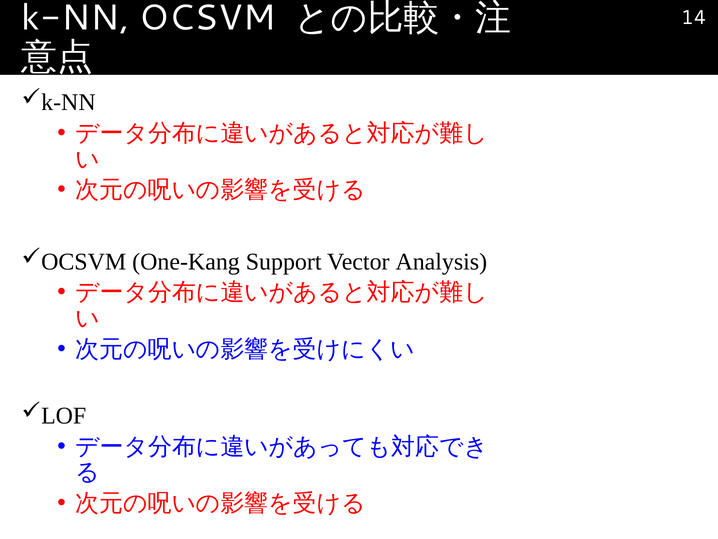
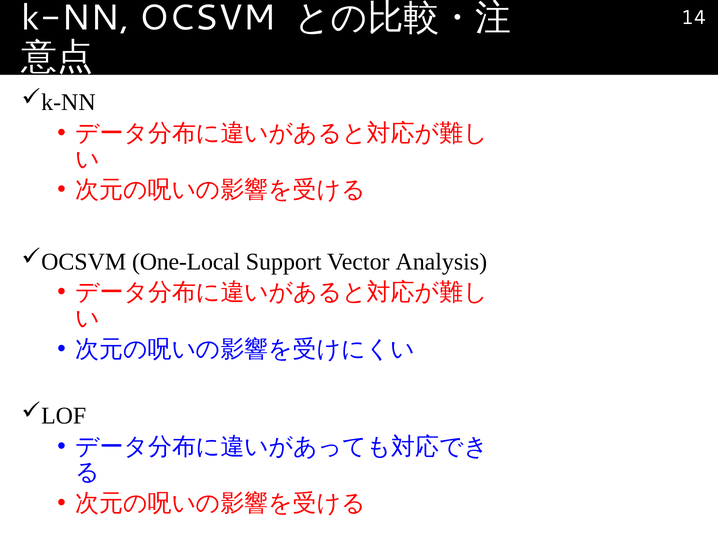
One-Kang: One-Kang -> One-Local
